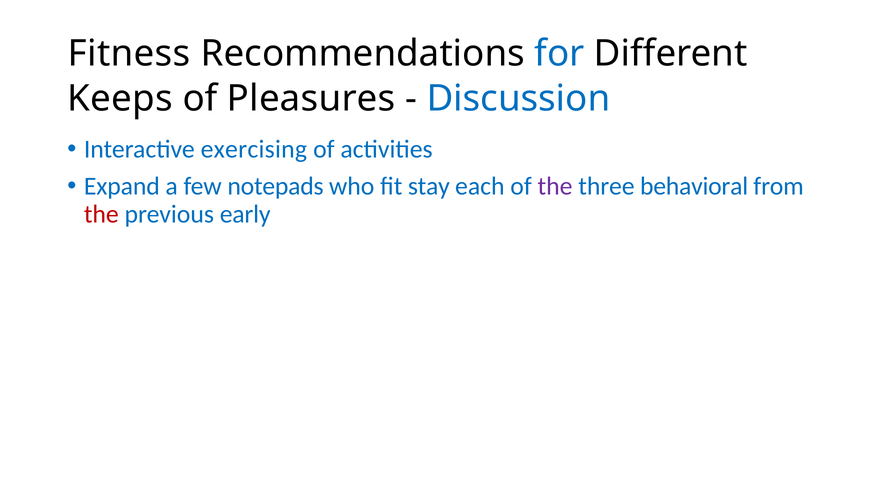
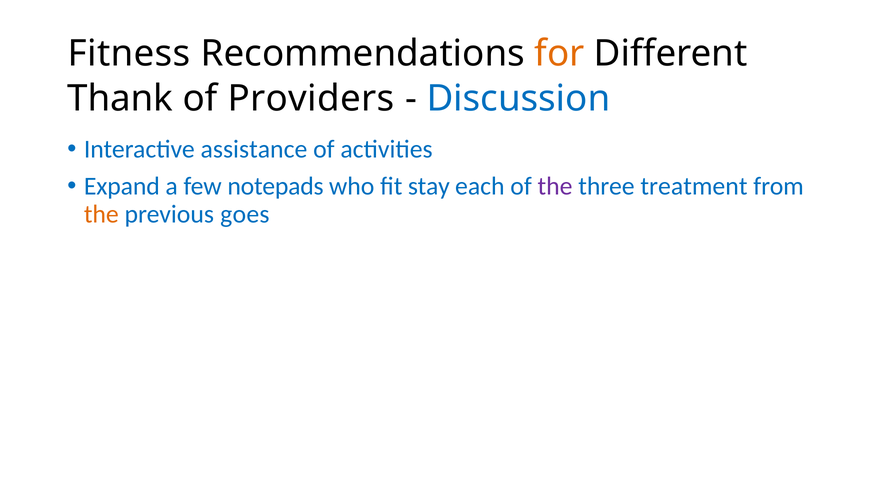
for colour: blue -> orange
Keeps: Keeps -> Thank
Pleasures: Pleasures -> Providers
exercising: exercising -> assistance
behavioral: behavioral -> treatment
the at (101, 214) colour: red -> orange
early: early -> goes
